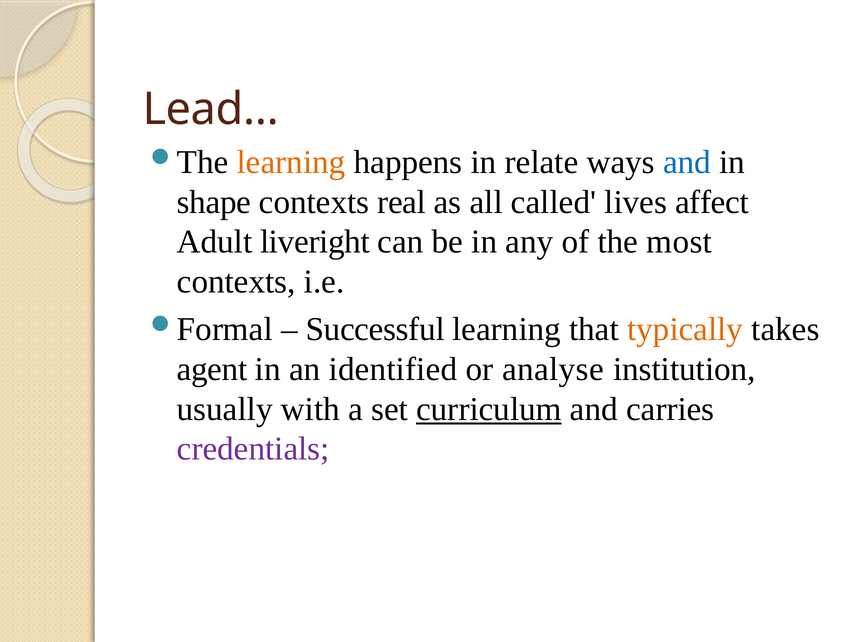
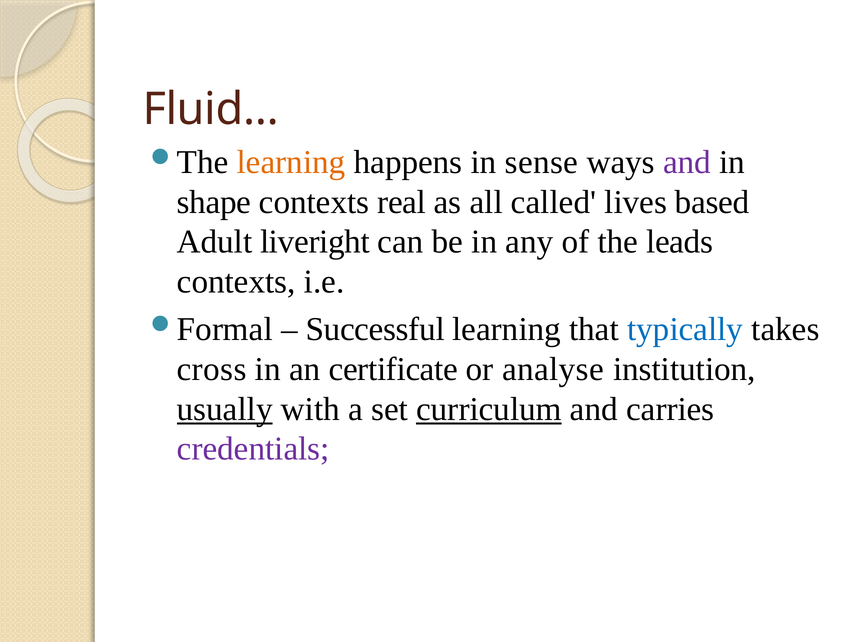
Lead…: Lead… -> Fluid…
relate: relate -> sense
and at (687, 162) colour: blue -> purple
affect: affect -> based
most: most -> leads
typically colour: orange -> blue
agent: agent -> cross
identified: identified -> certificate
usually underline: none -> present
